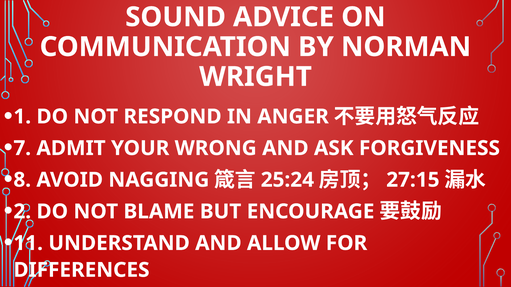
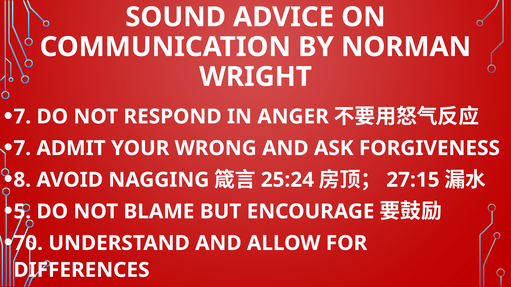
1 at (22, 117): 1 -> 7
2: 2 -> 5
11: 11 -> 70
